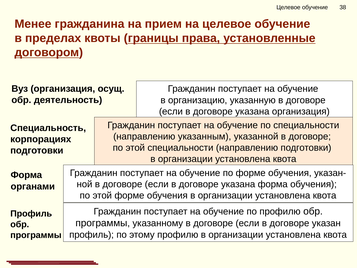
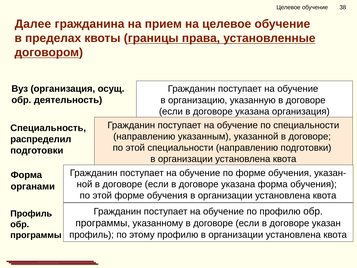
Менее: Менее -> Далее
корпорациях: корпорациях -> распределил
